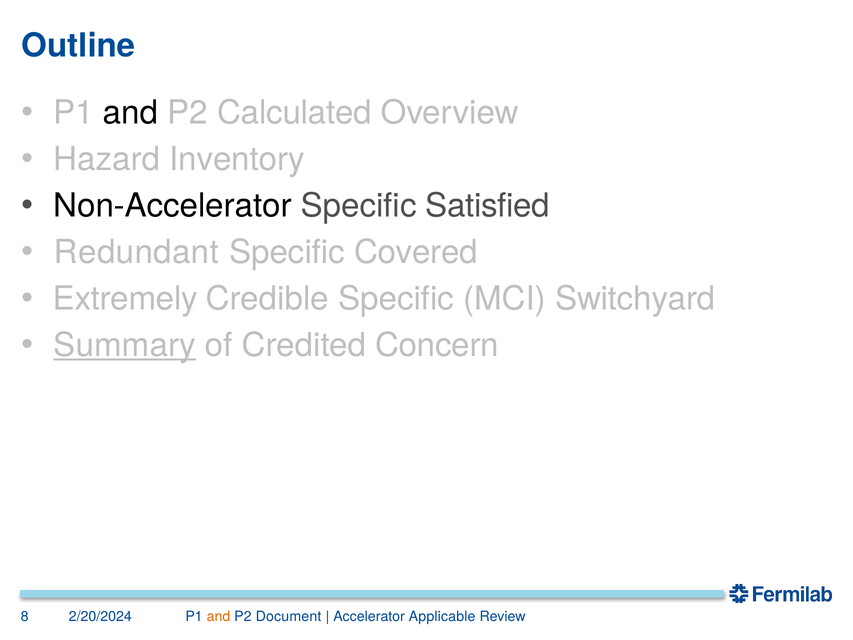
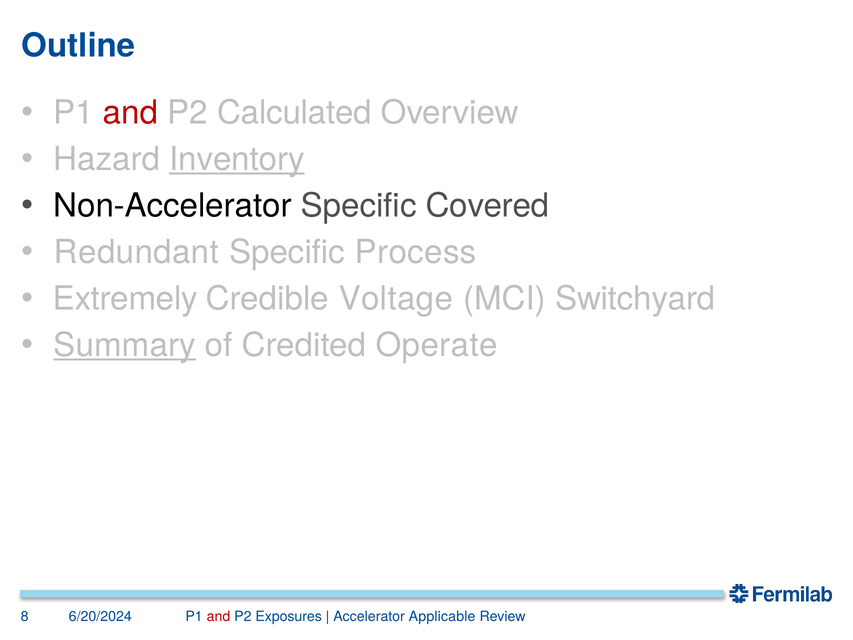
and at (131, 113) colour: black -> red
Inventory underline: none -> present
Satisfied: Satisfied -> Covered
Covered: Covered -> Process
Credible Specific: Specific -> Voltage
Concern: Concern -> Operate
2/20/2024: 2/20/2024 -> 6/20/2024
and at (218, 616) colour: orange -> red
Document: Document -> Exposures
